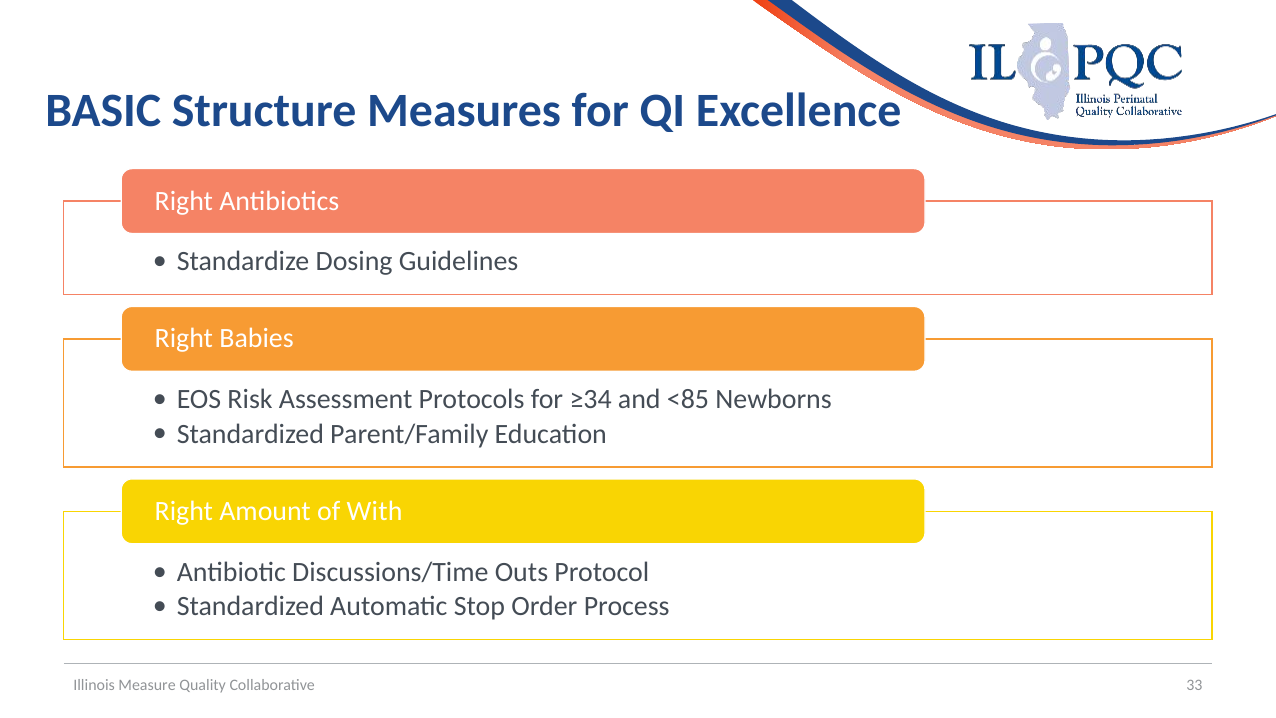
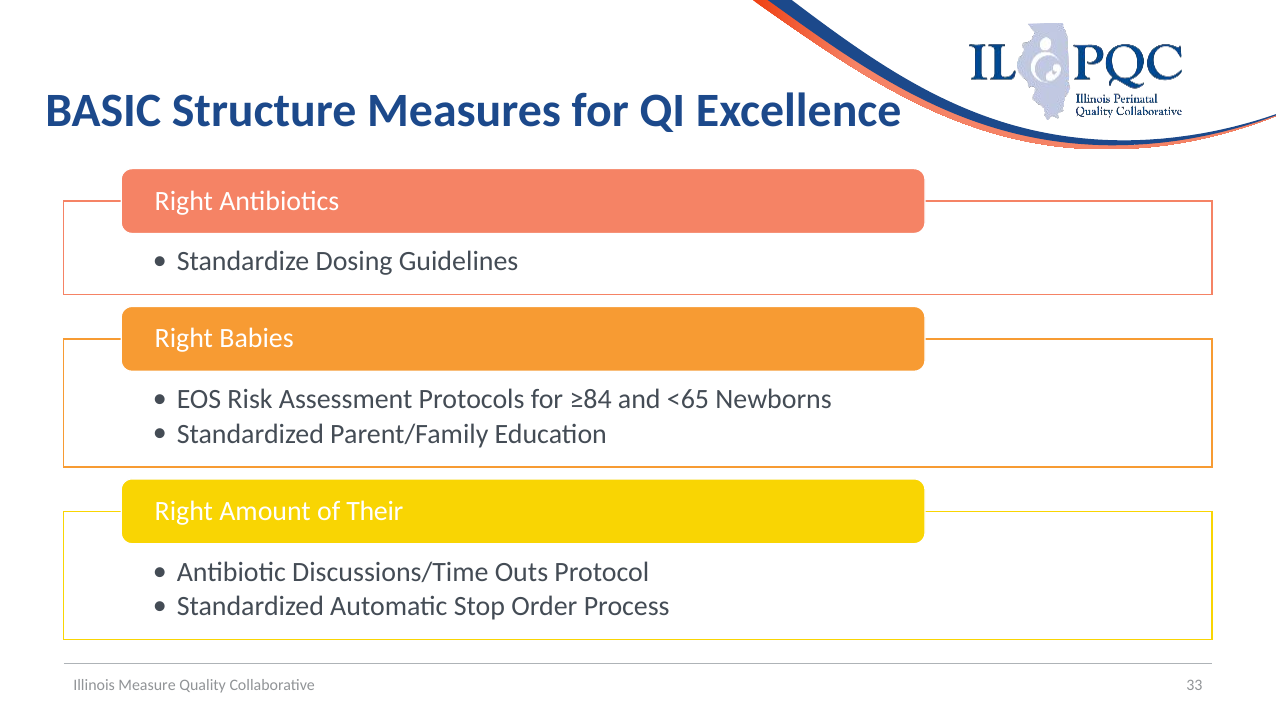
≥34: ≥34 -> ≥84
<85: <85 -> <65
With: With -> Their
